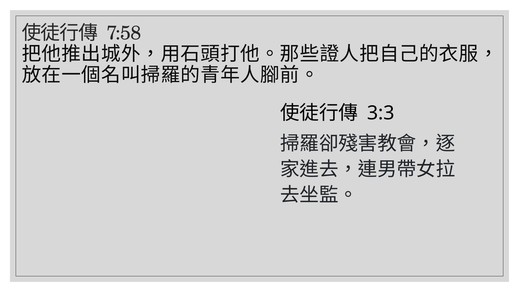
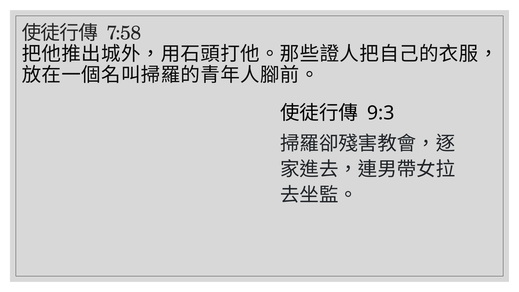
3:3: 3:3 -> 9:3
